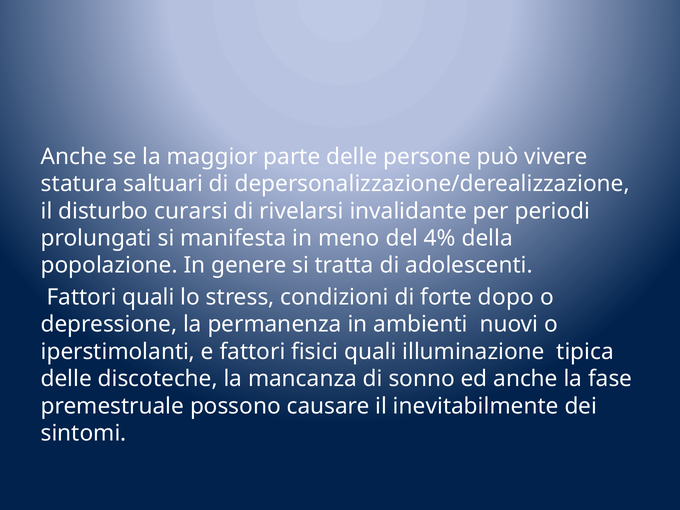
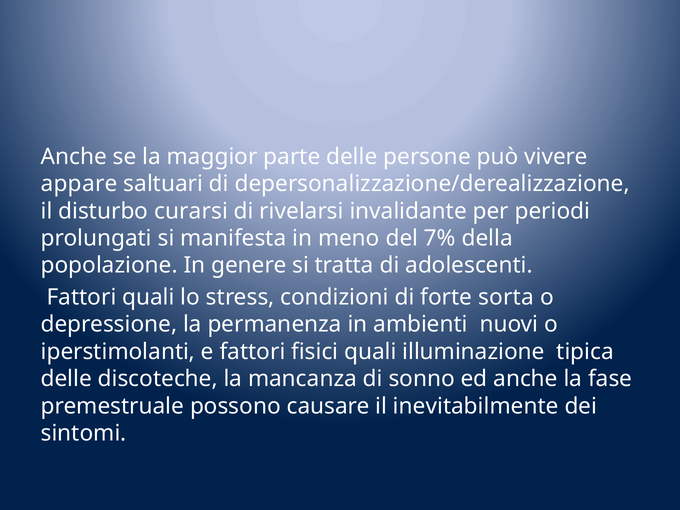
statura: statura -> appare
4%: 4% -> 7%
dopo: dopo -> sorta
